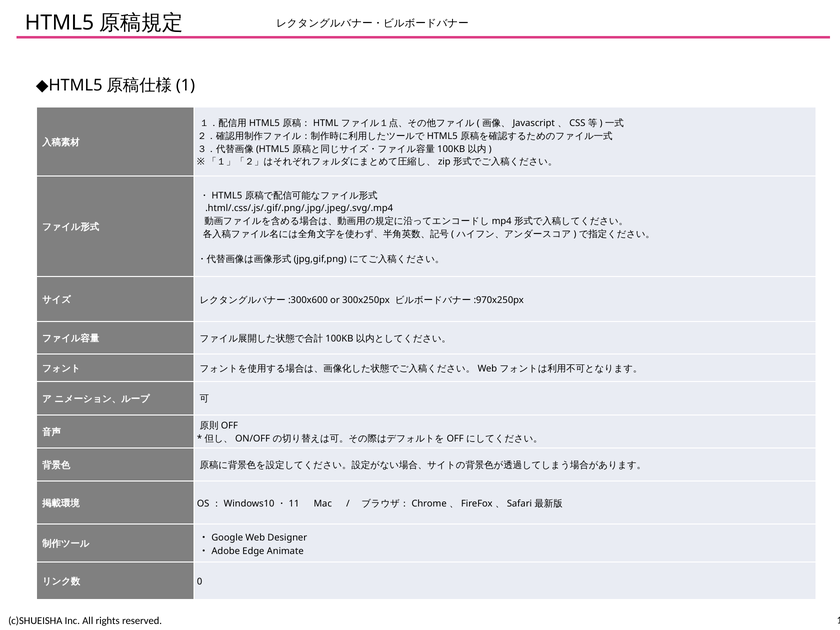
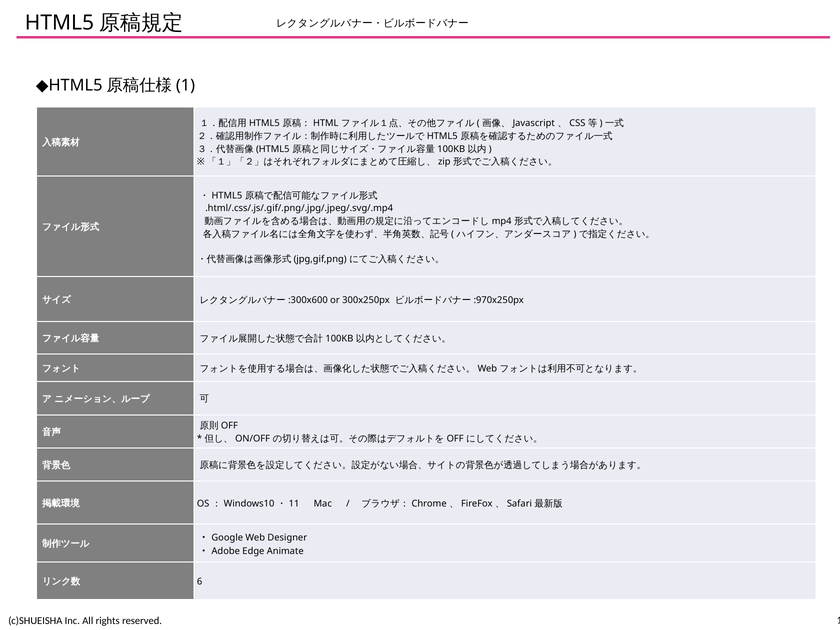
0: 0 -> 6
